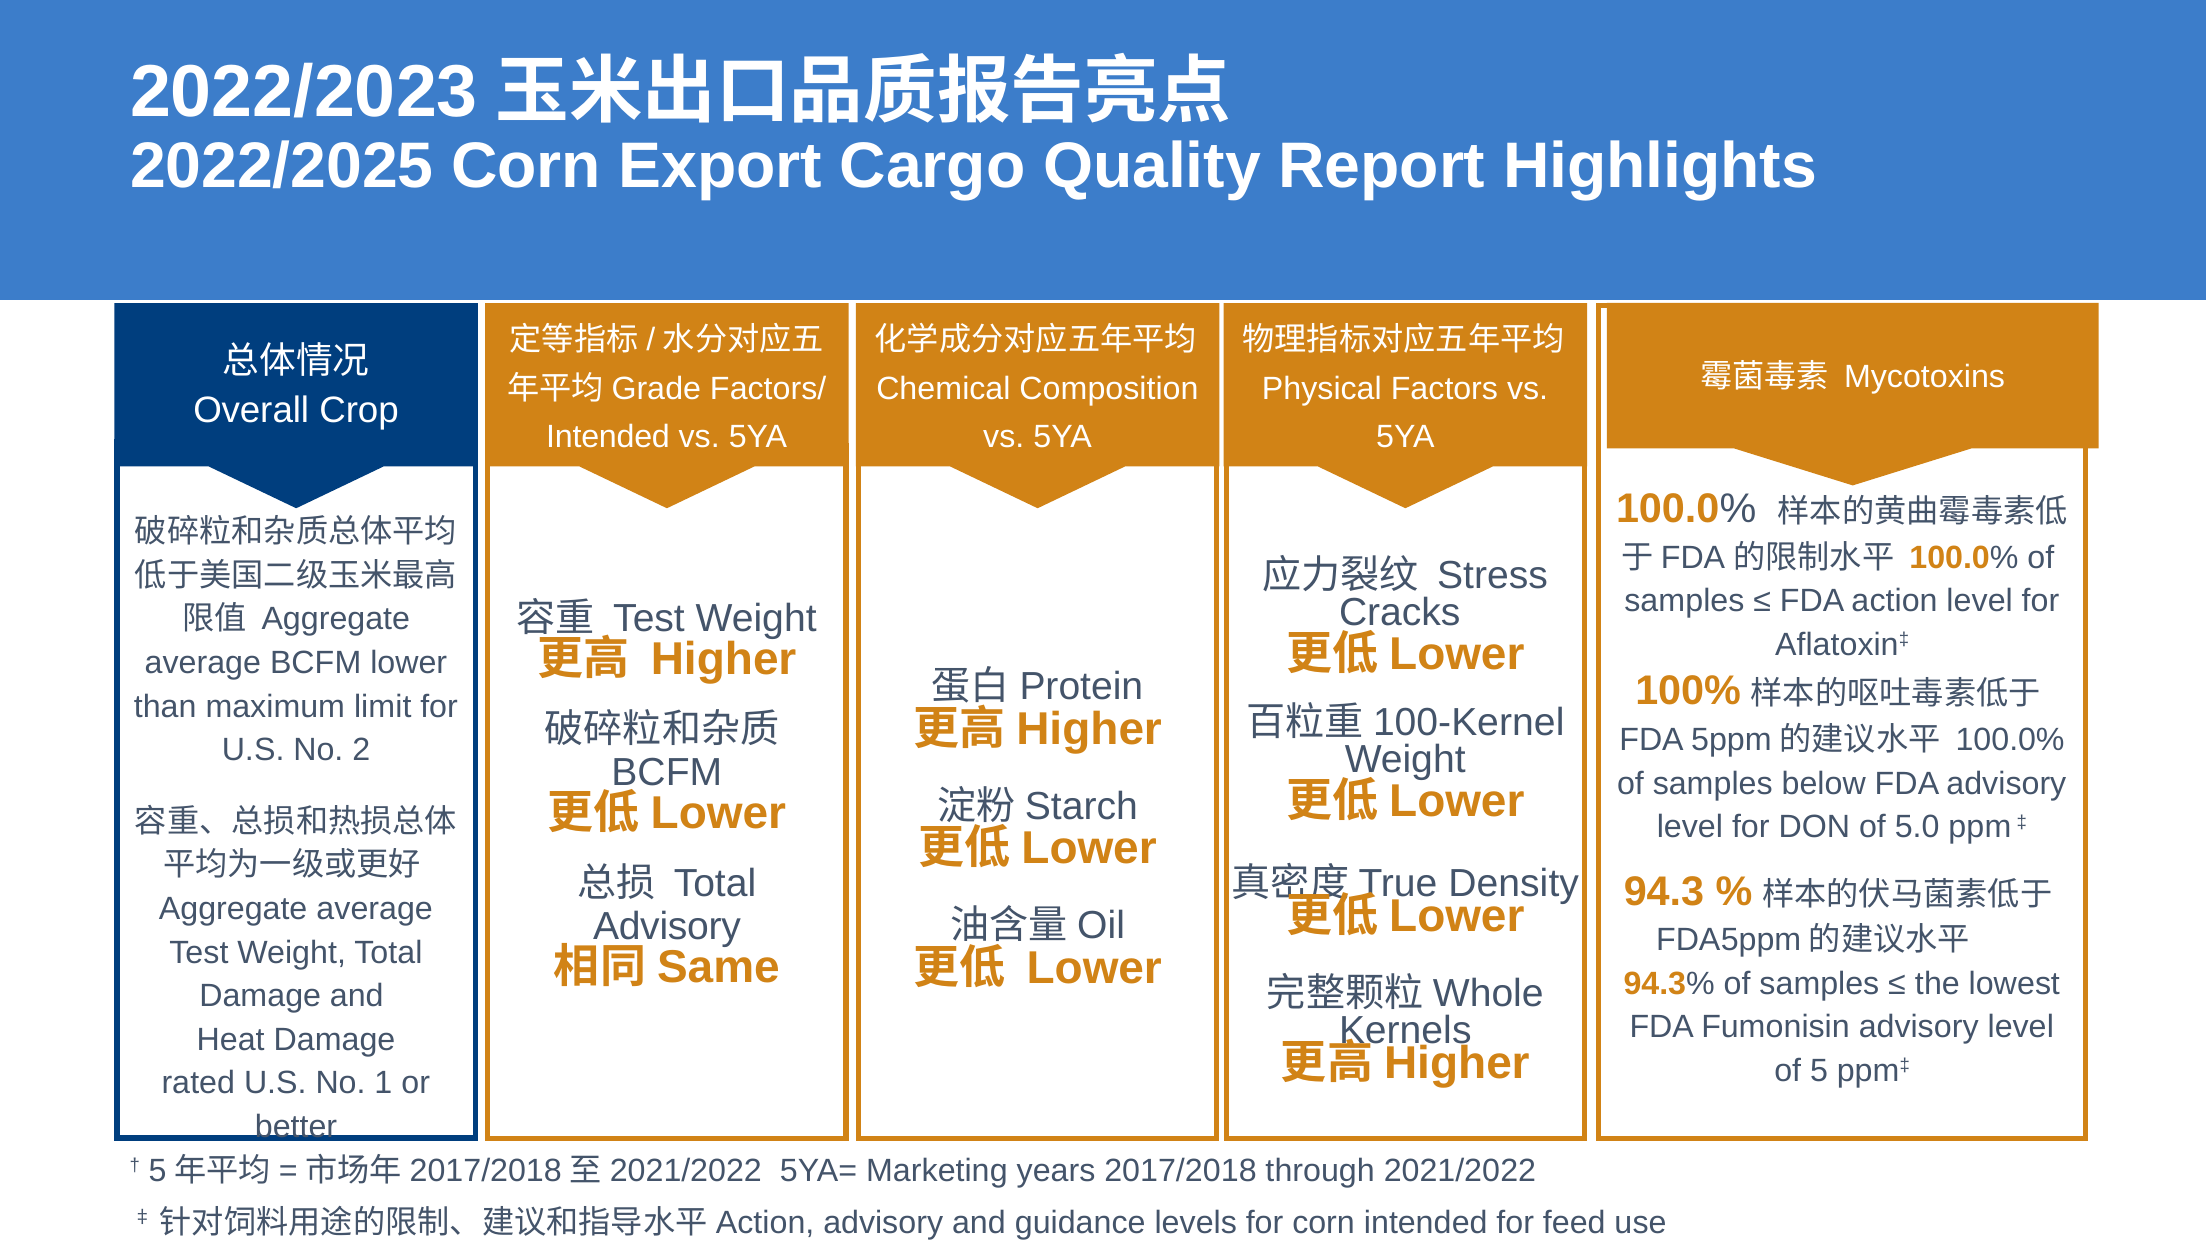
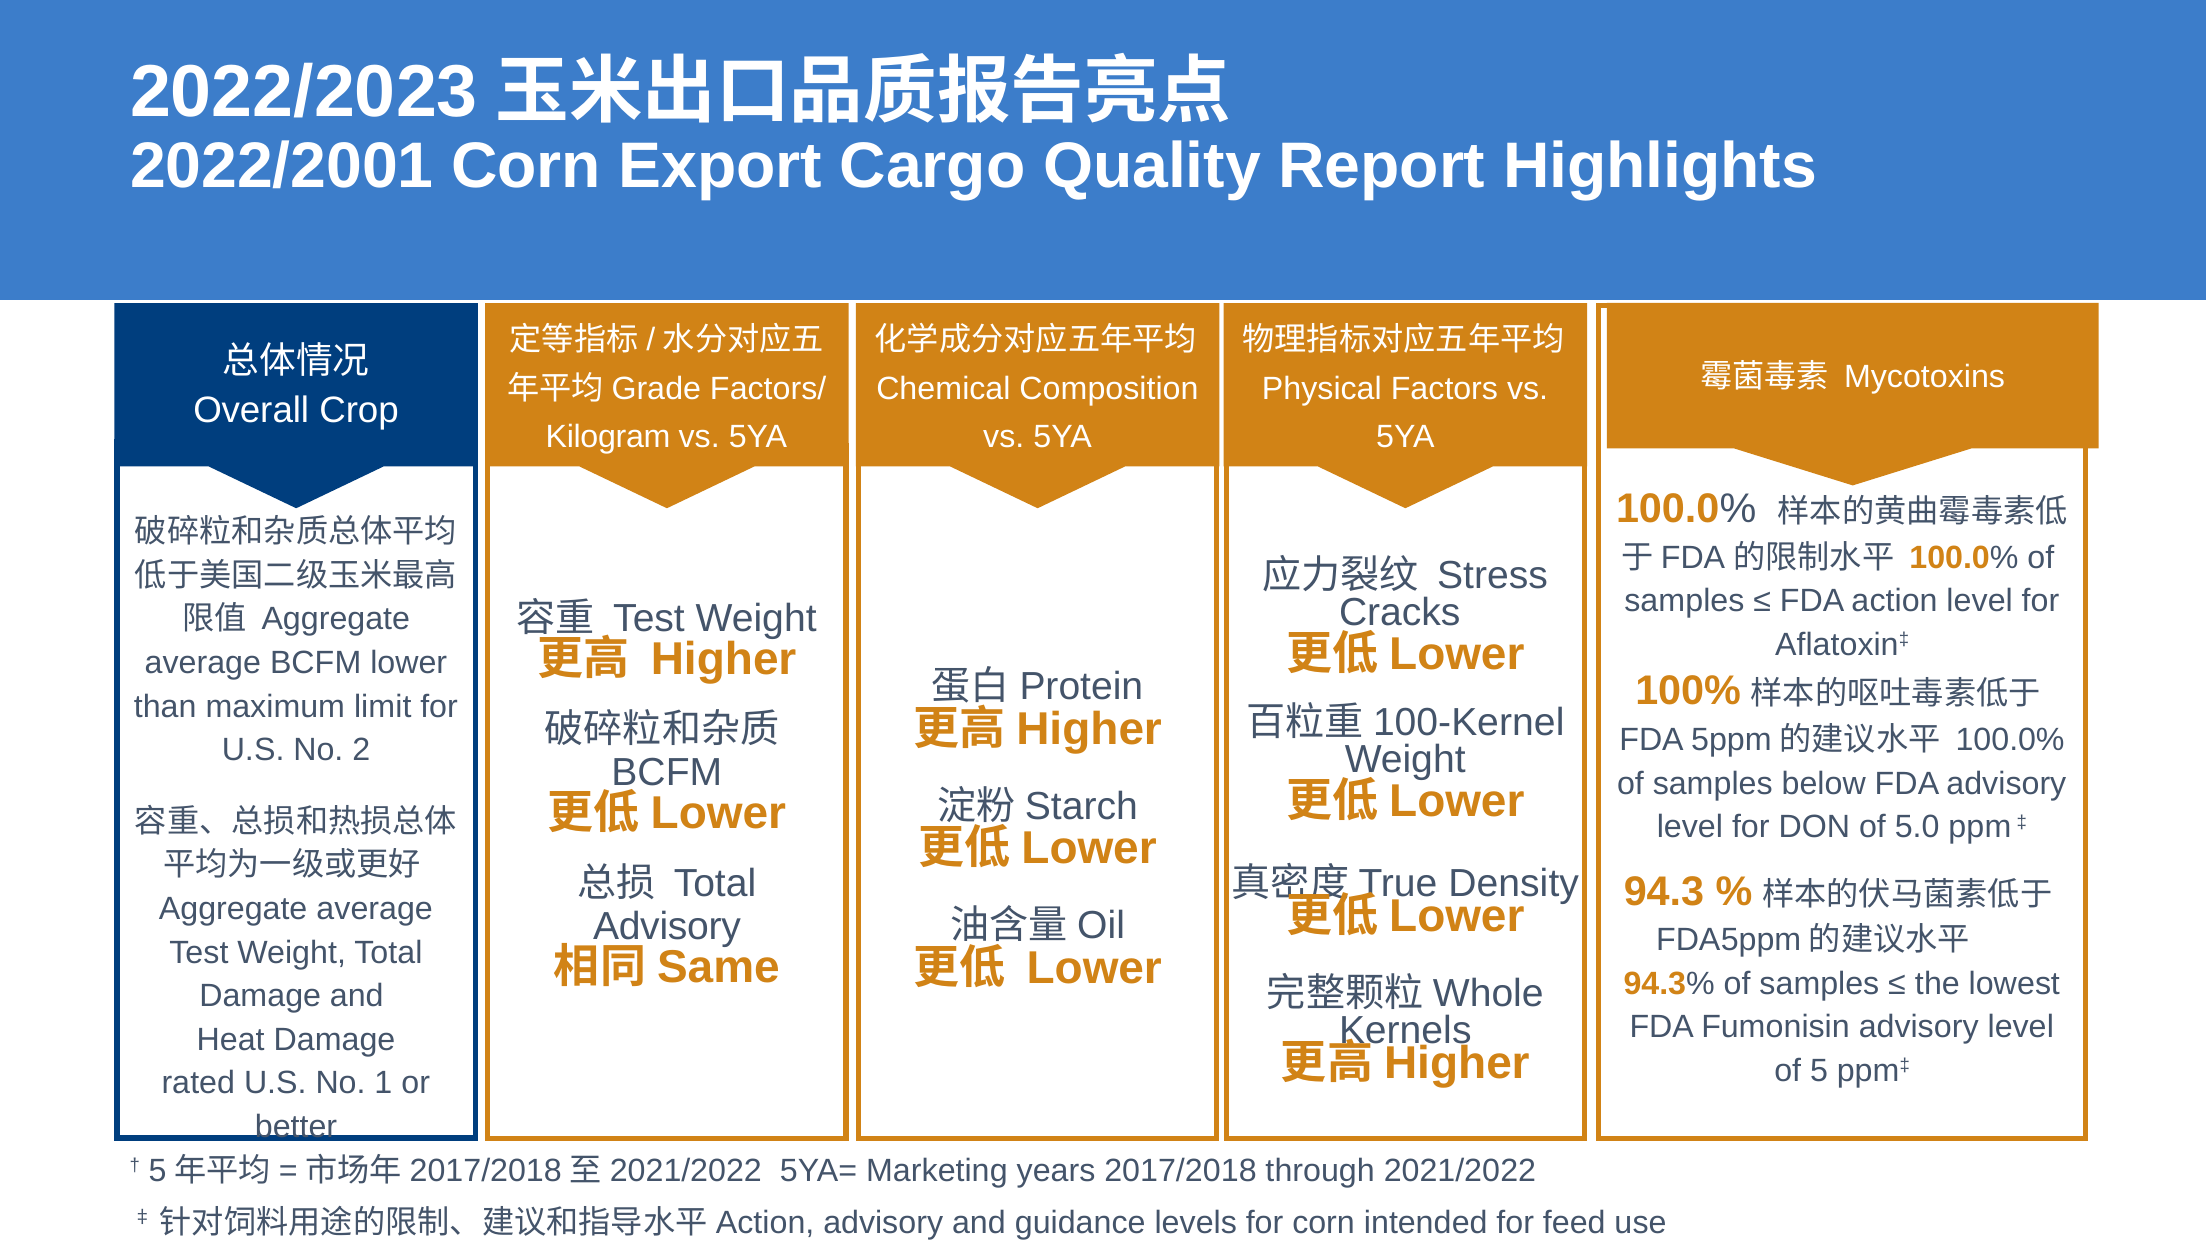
2022/2025: 2022/2025 -> 2022/2001
Intended at (608, 437): Intended -> Kilogram
